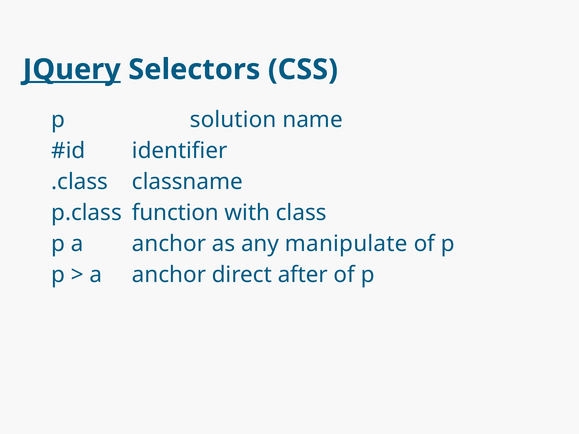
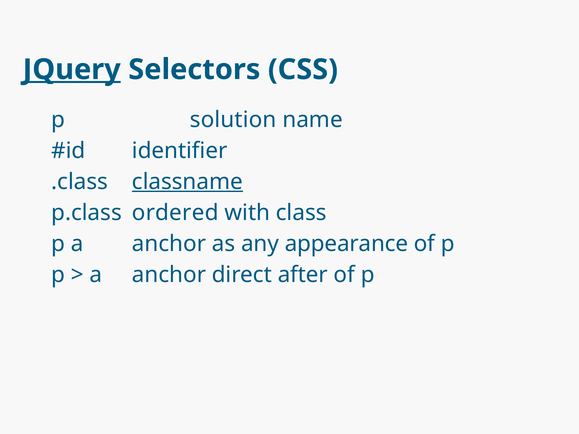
classname underline: none -> present
function: function -> ordered
manipulate: manipulate -> appearance
